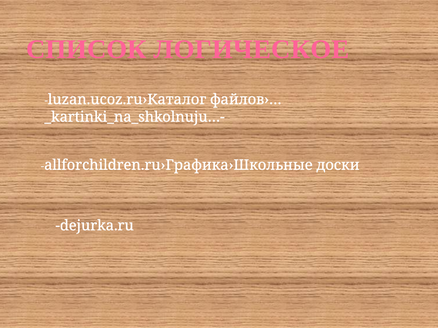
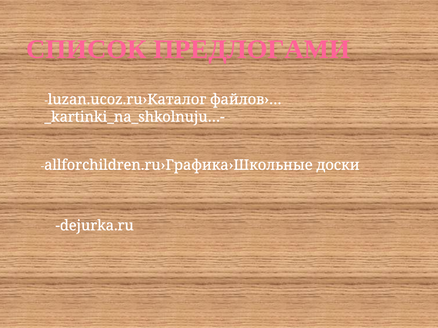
ЛОГИЧЕСКОЕ: ЛОГИЧЕСКОЕ -> ПРЕДЛОГАМИ
